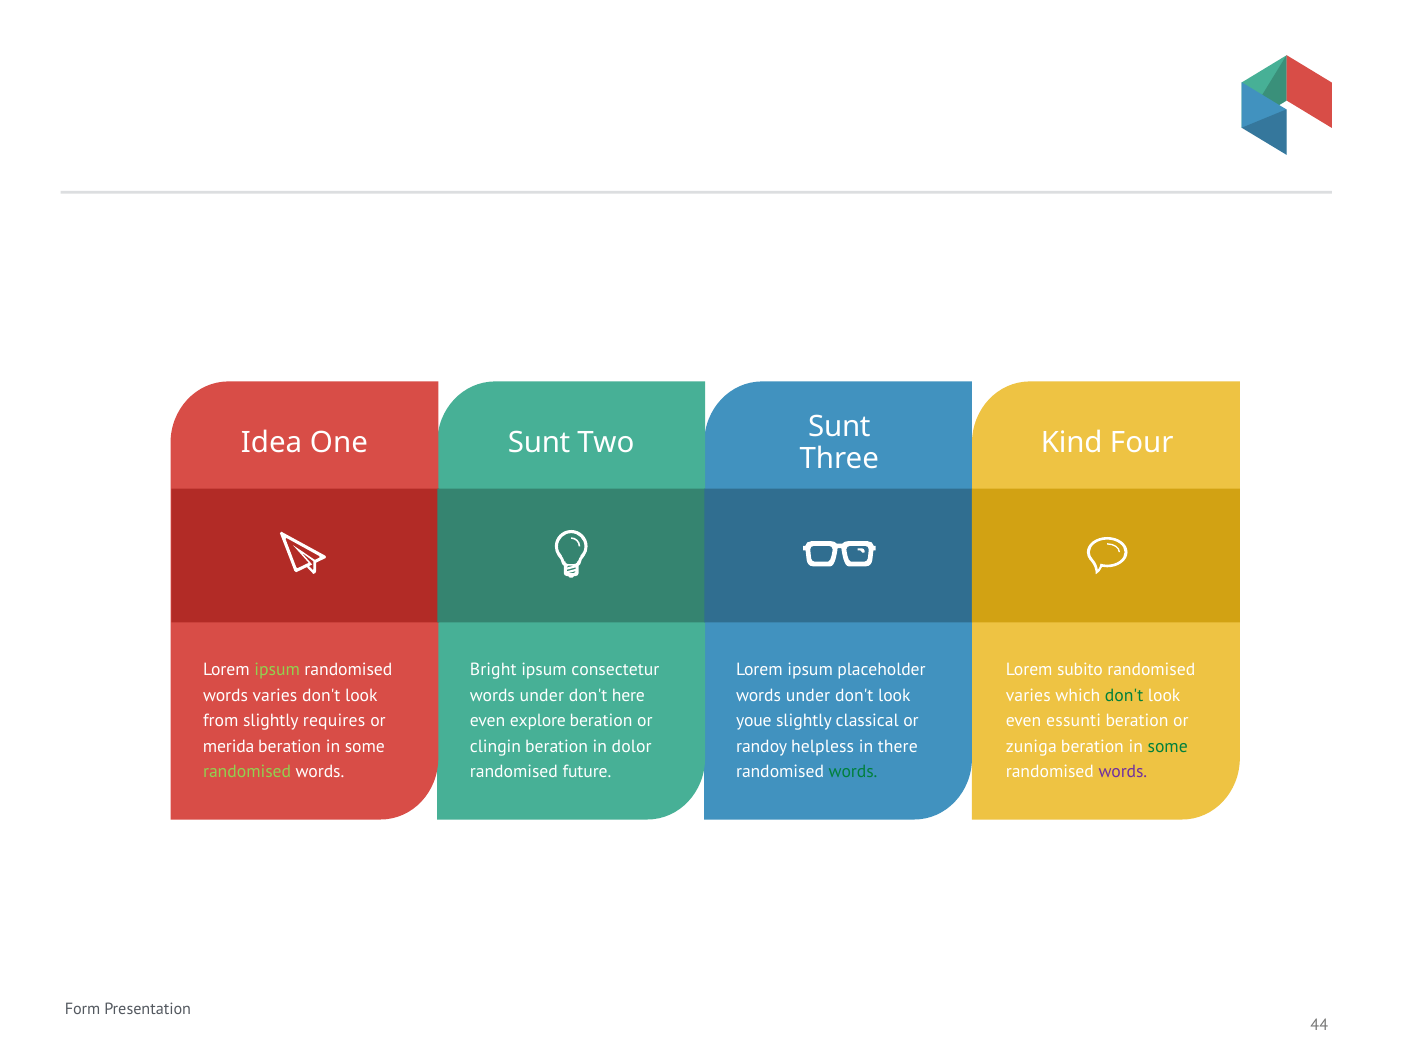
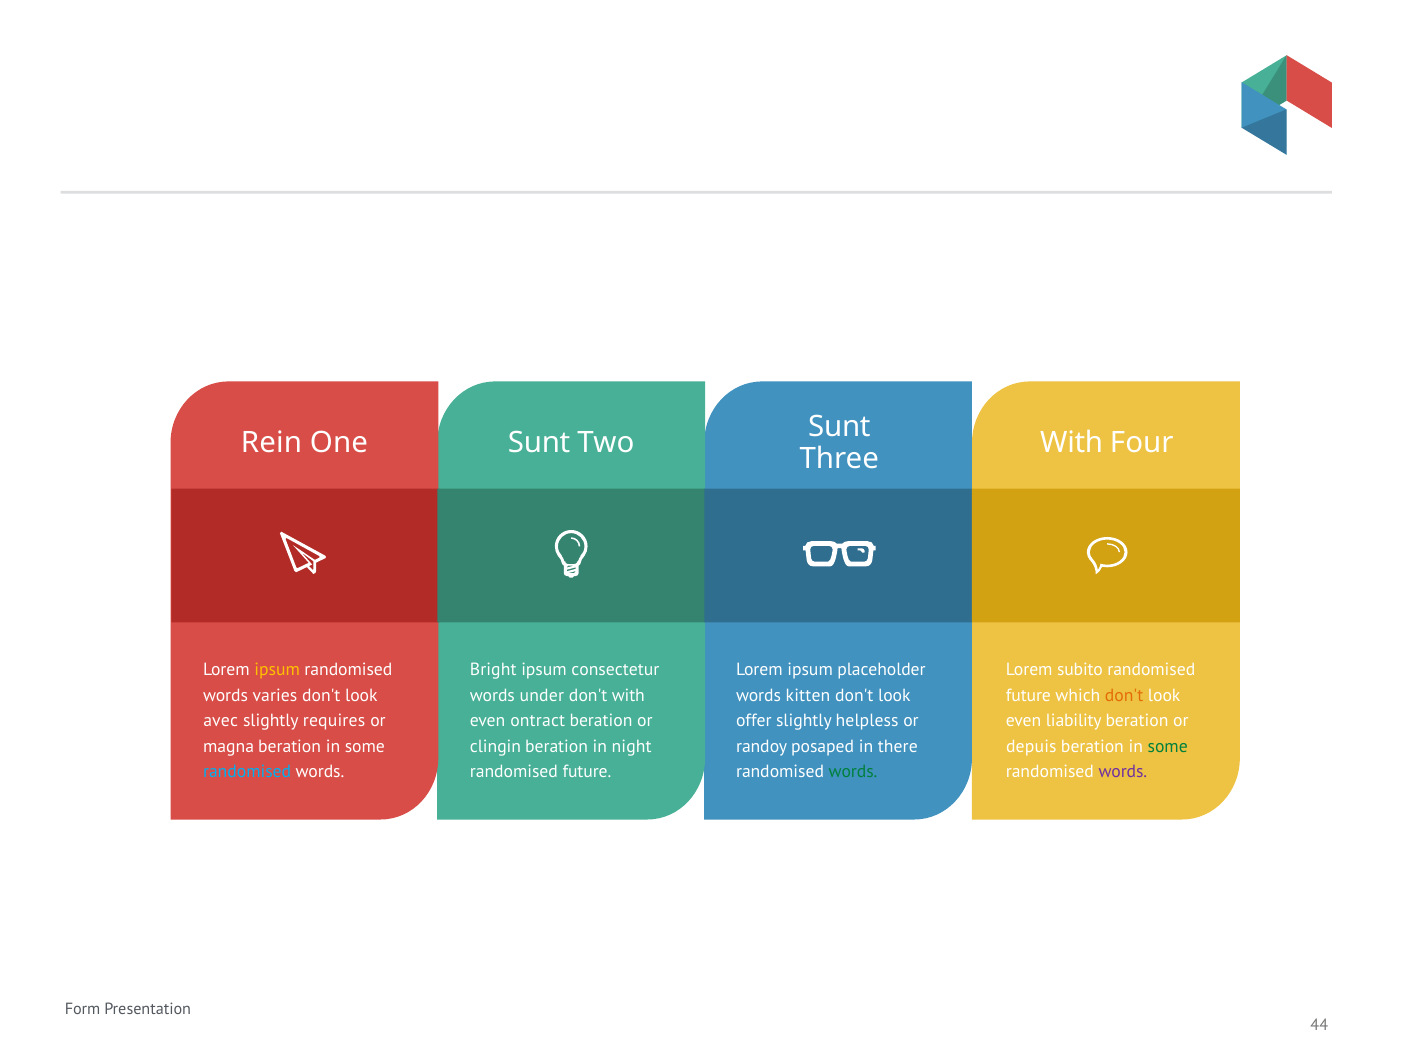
Idea: Idea -> Rein
Kind at (1072, 443): Kind -> With
ipsum at (277, 670) colour: light green -> yellow
don't here: here -> with
under at (808, 696): under -> kitten
varies at (1028, 696): varies -> future
don't at (1124, 696) colour: green -> orange
from: from -> avec
explore: explore -> ontract
youe: youe -> offer
classical: classical -> helpless
essunti: essunti -> liability
merida: merida -> magna
dolor: dolor -> night
helpless: helpless -> posaped
zuniga: zuniga -> depuis
randomised at (247, 772) colour: light green -> light blue
